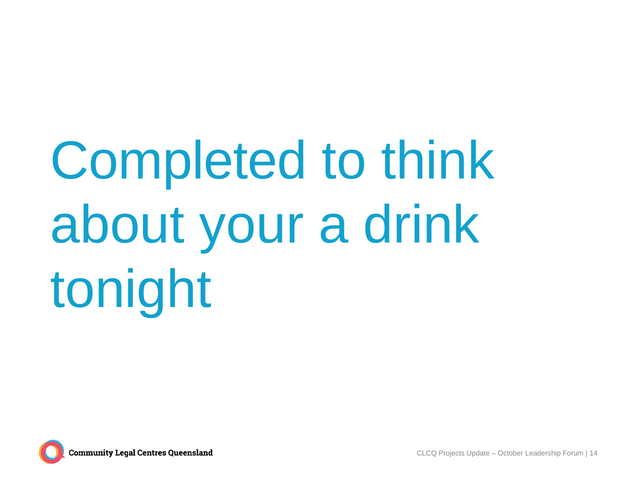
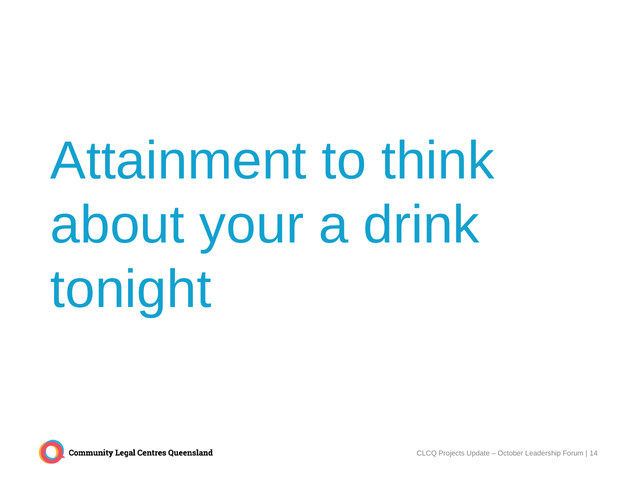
Completed: Completed -> Attainment
